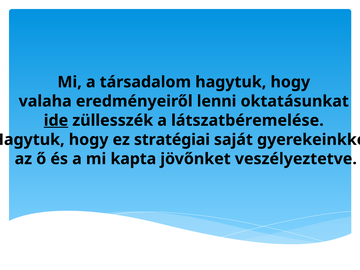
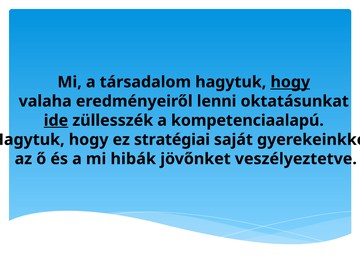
hogy at (290, 82) underline: none -> present
látszatbéremelése: látszatbéremelése -> kompetenciaalapú
kapta: kapta -> hibák
